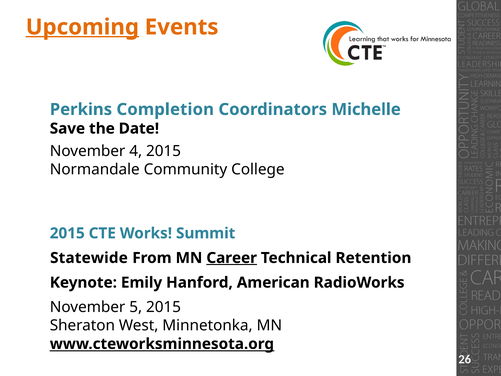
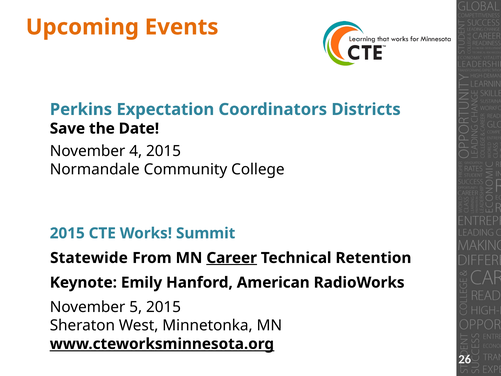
Upcoming underline: present -> none
Completion: Completion -> Expectation
Michelle: Michelle -> Districts
